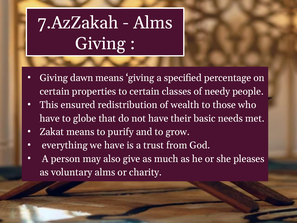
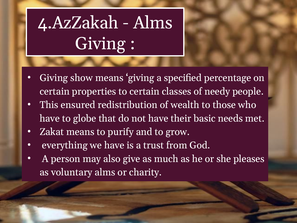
7.AzZakah: 7.AzZakah -> 4.AzZakah
dawn: dawn -> show
